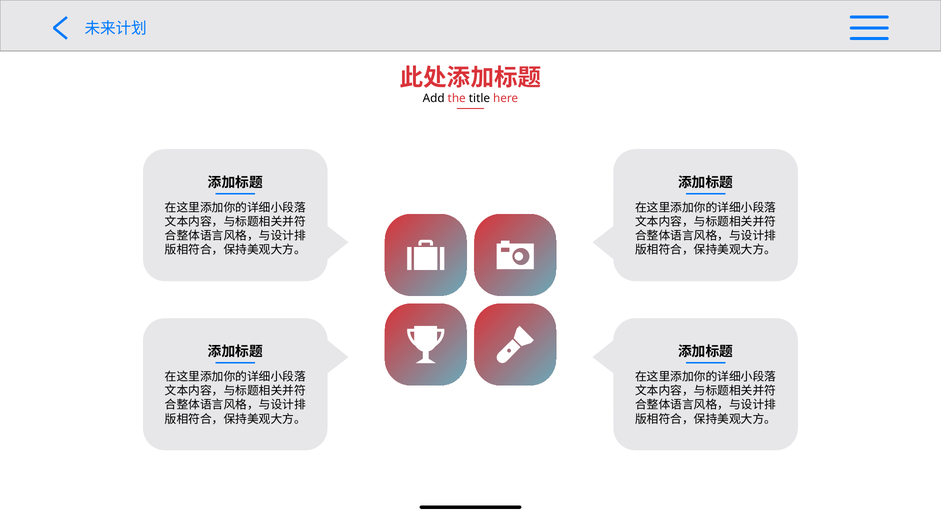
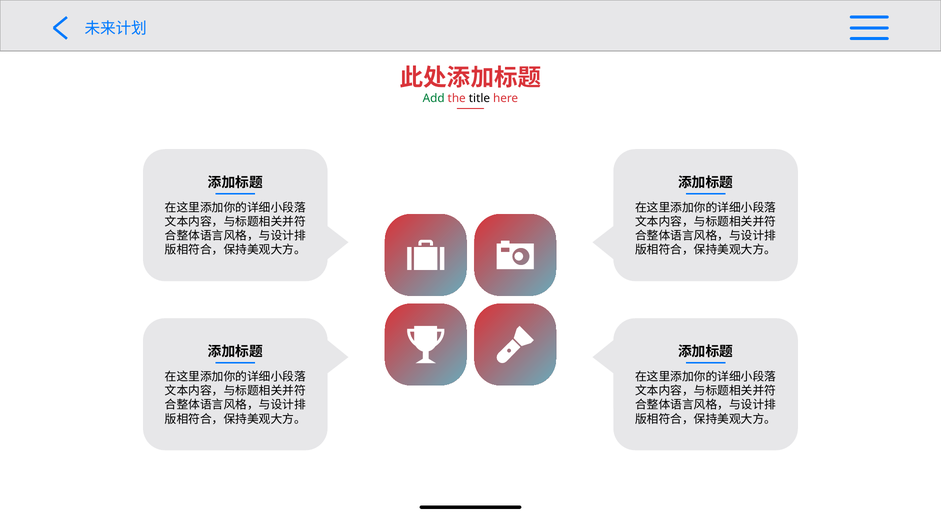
Add colour: black -> green
